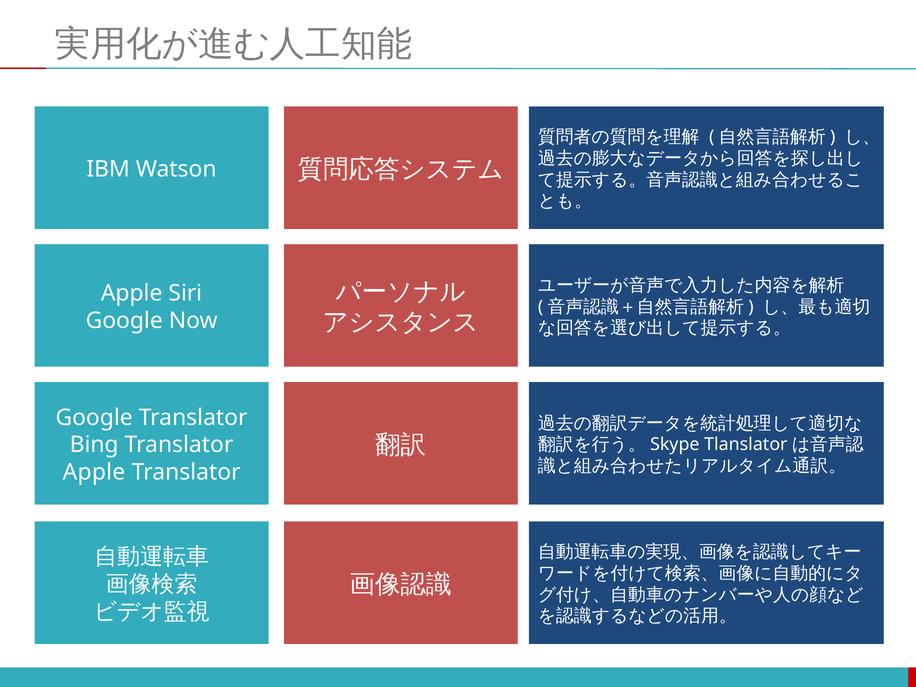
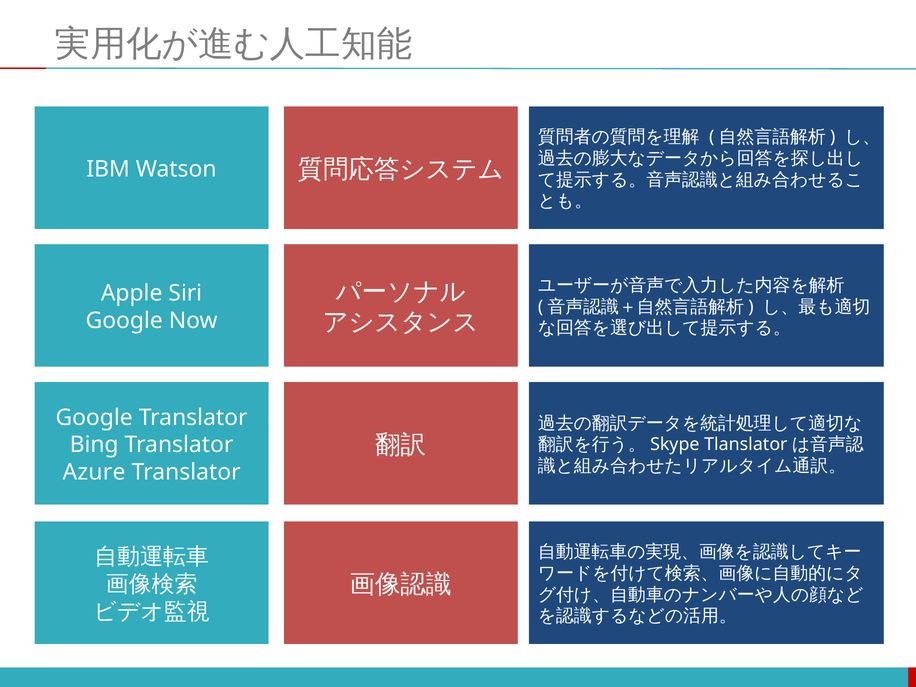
Apple at (94, 472): Apple -> Azure
